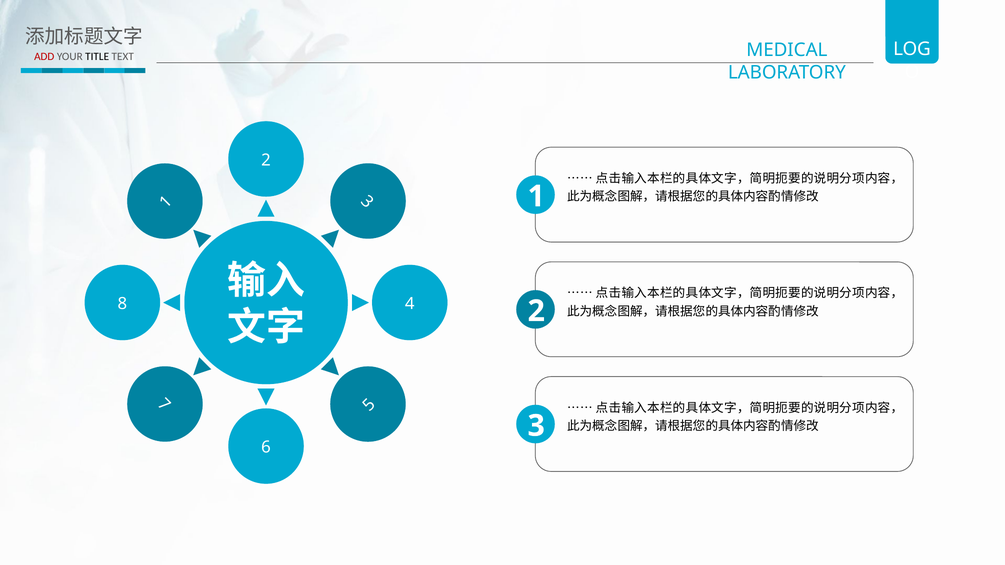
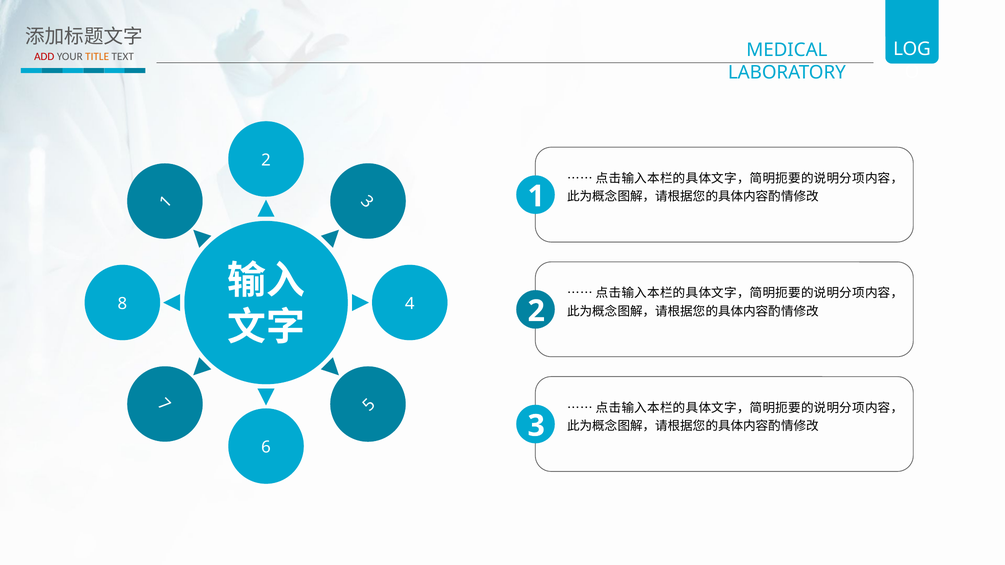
TITLE colour: black -> orange
